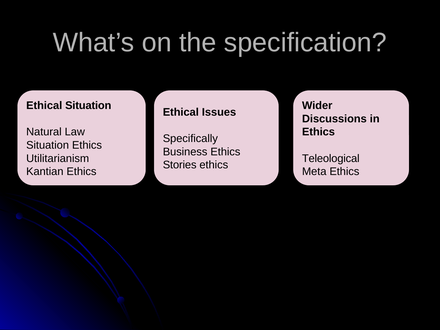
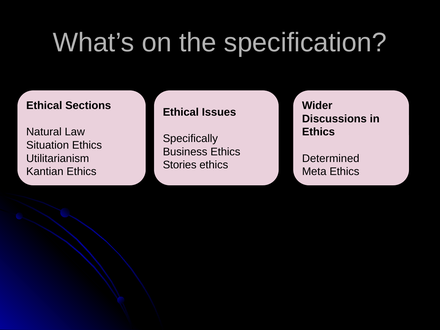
Ethical Situation: Situation -> Sections
Teleological: Teleological -> Determined
